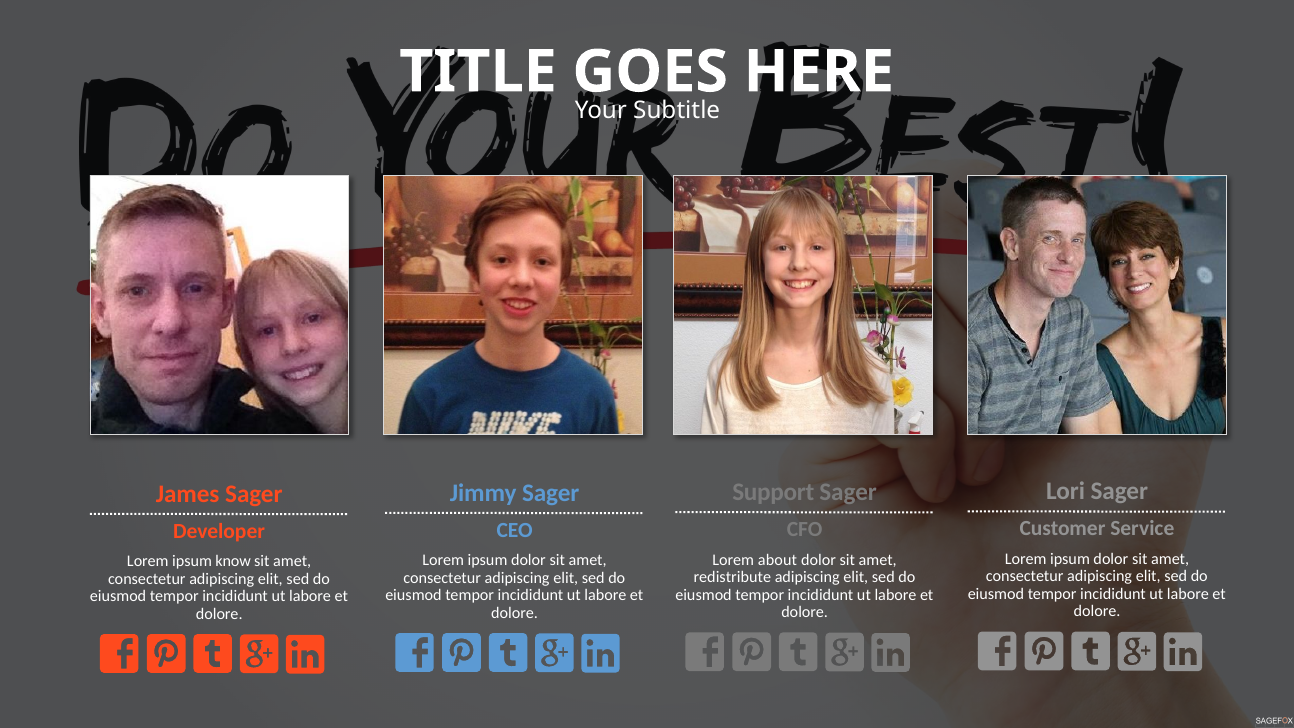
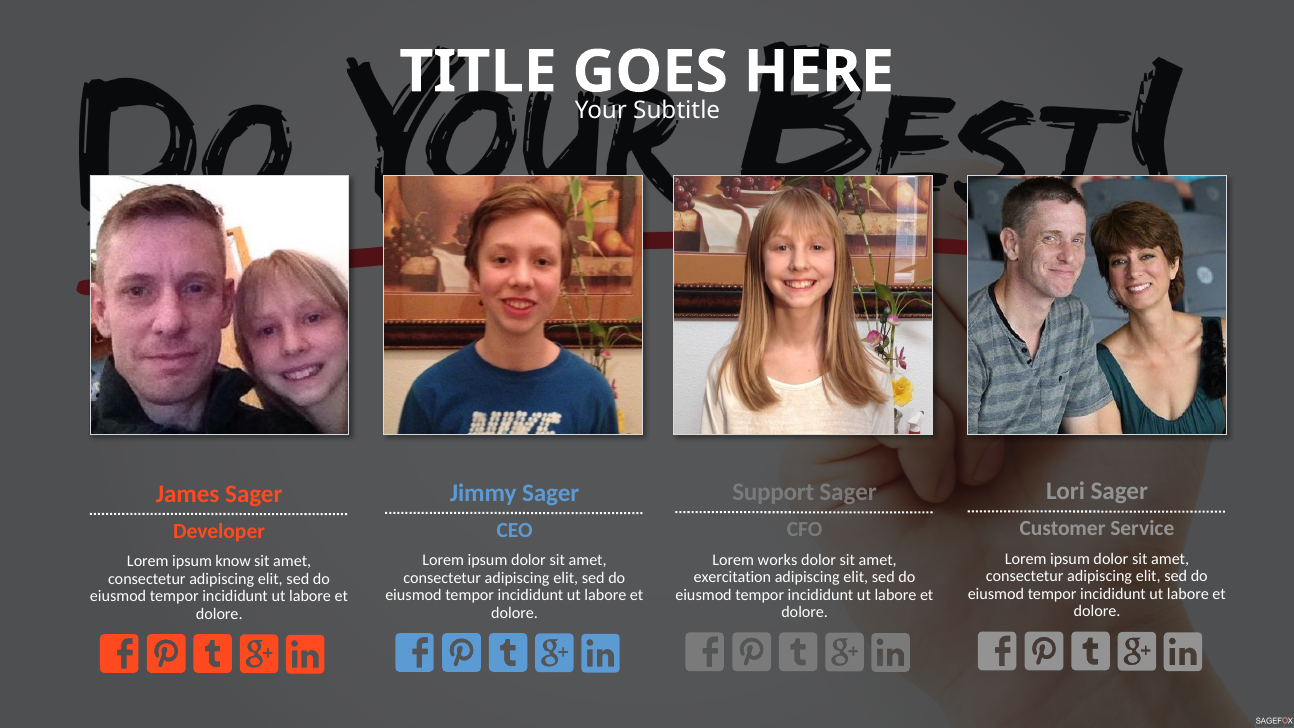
about: about -> works
redistribute: redistribute -> exercitation
